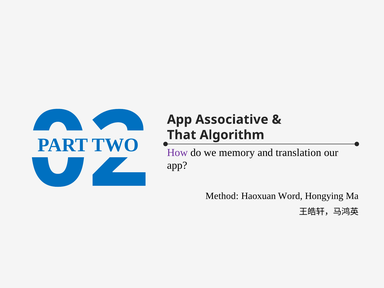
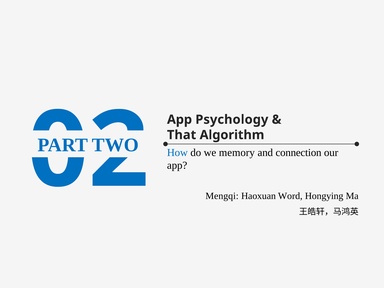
Associative: Associative -> Psychology
How colour: purple -> blue
translation: translation -> connection
Method: Method -> Mengqi
